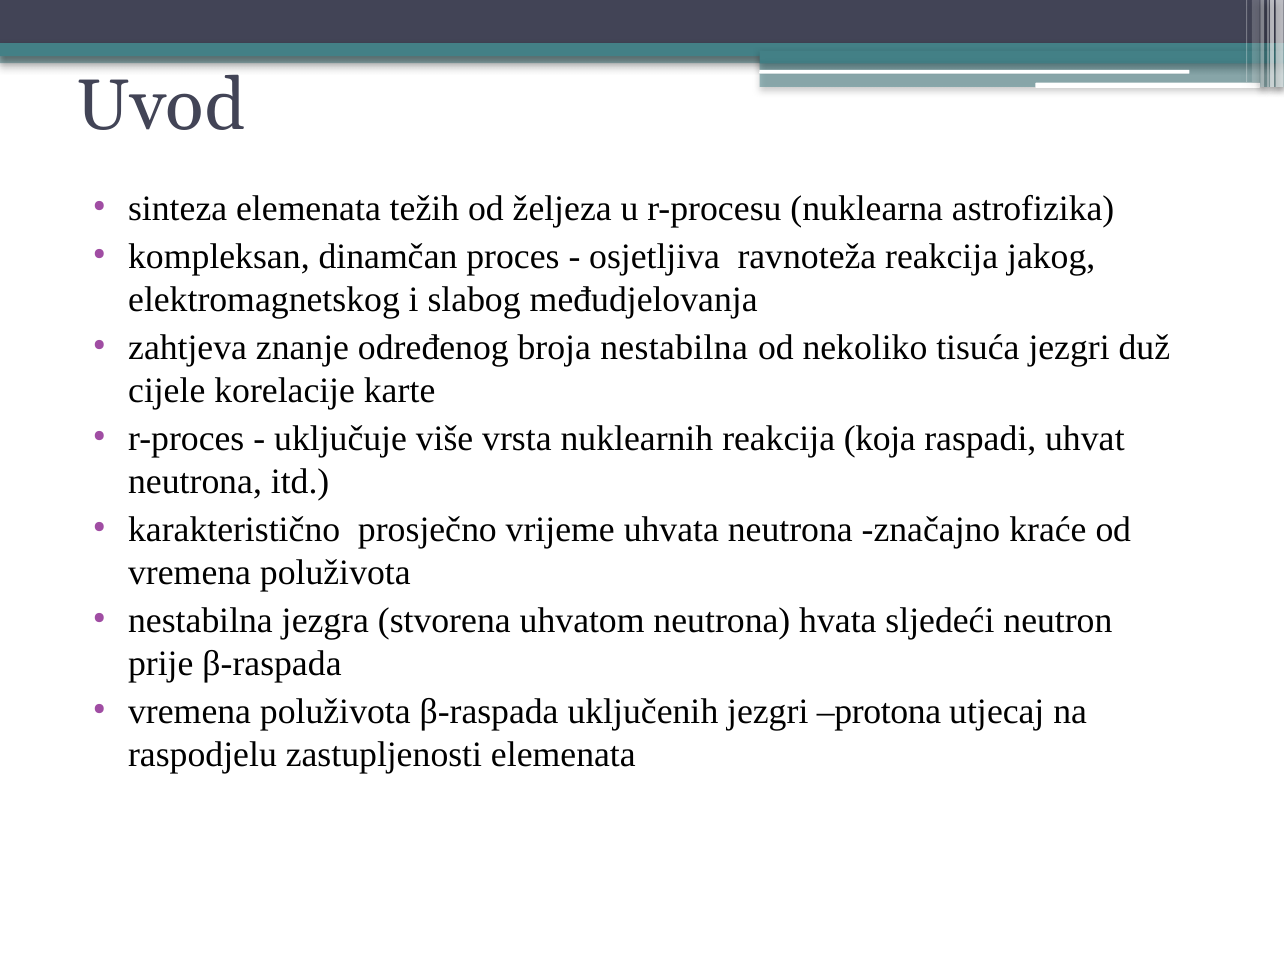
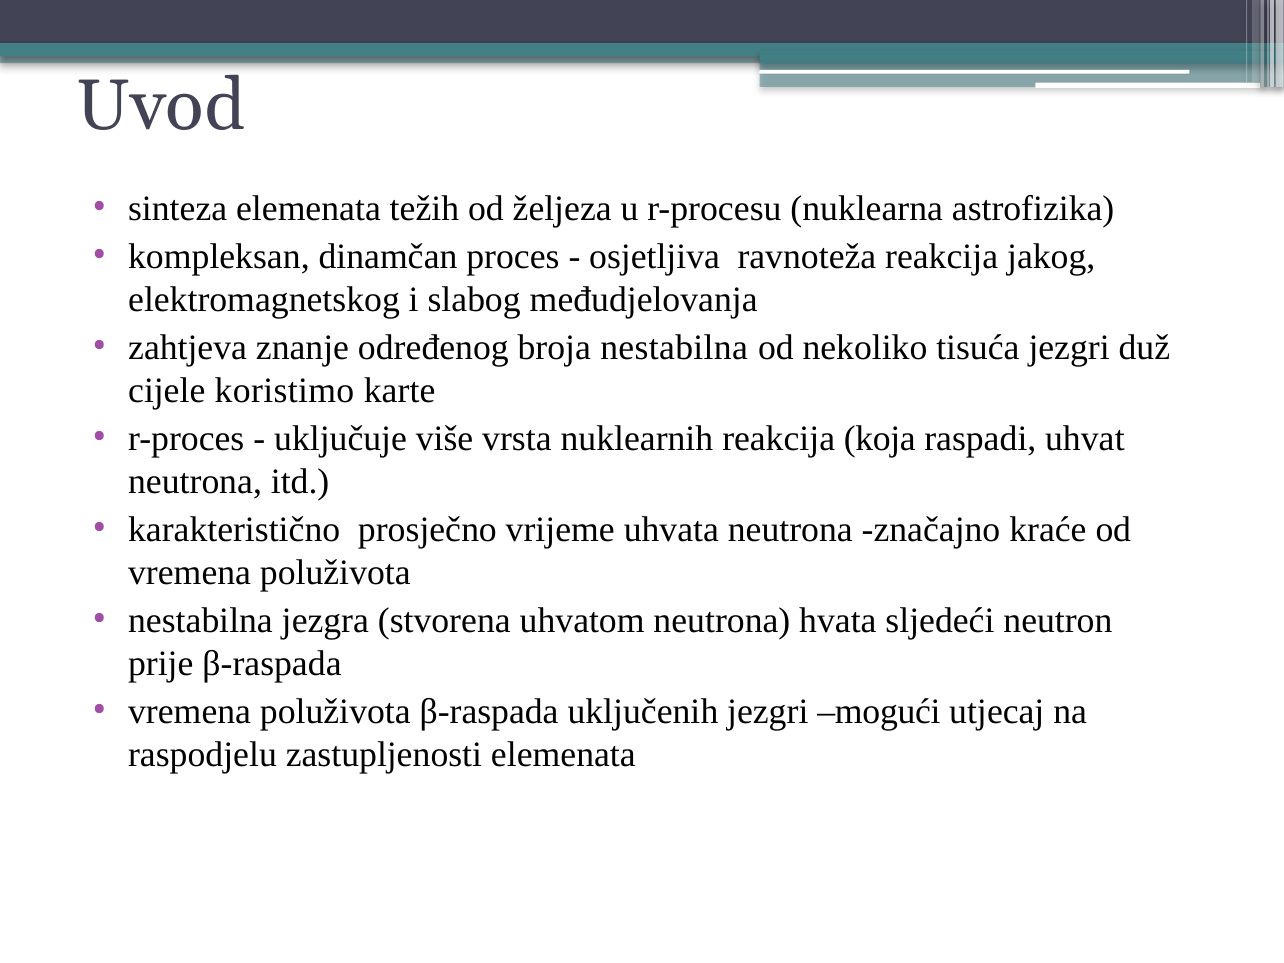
korelacije: korelacije -> koristimo
protona: protona -> mogući
